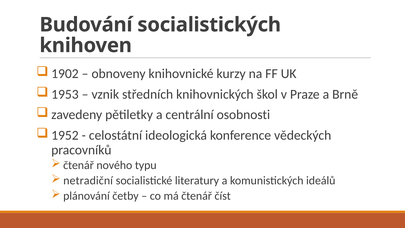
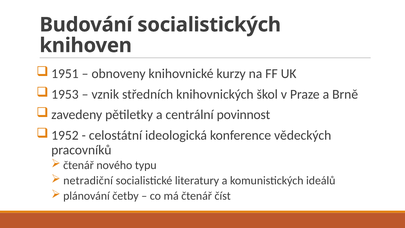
1902: 1902 -> 1951
osobnosti: osobnosti -> povinnost
